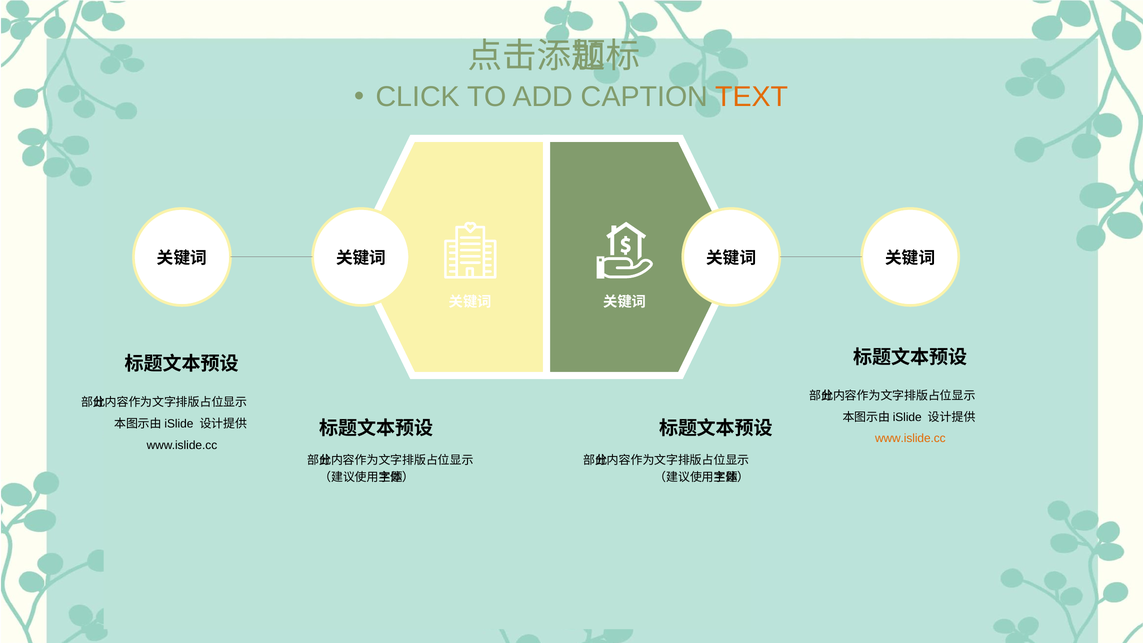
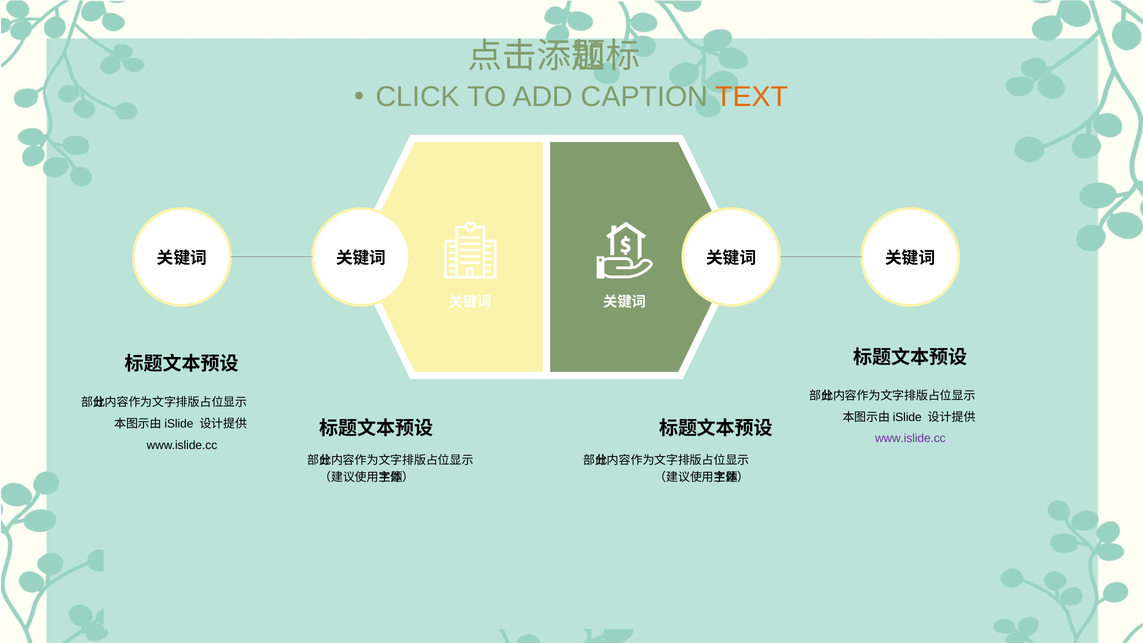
www.islide.cc at (910, 438) colour: orange -> purple
